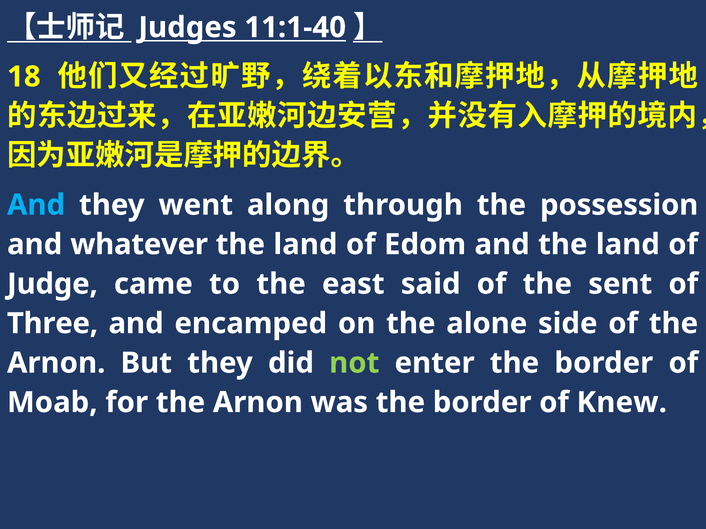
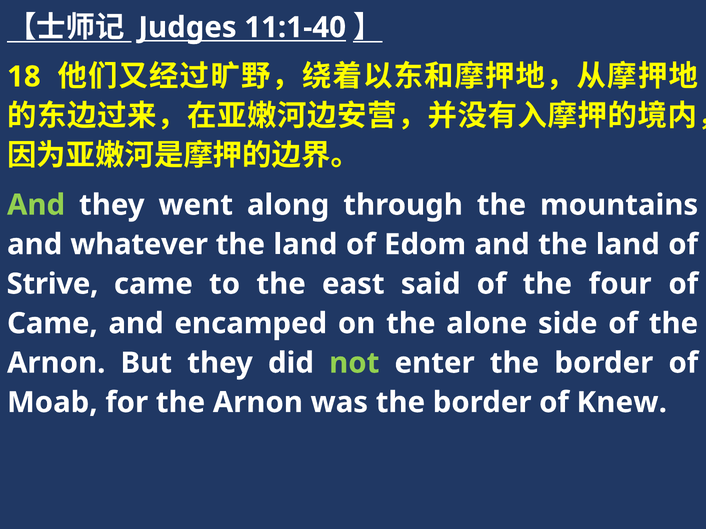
And at (36, 205) colour: light blue -> light green
possession: possession -> mountains
Judge: Judge -> Strive
sent: sent -> four
Three at (52, 324): Three -> Came
